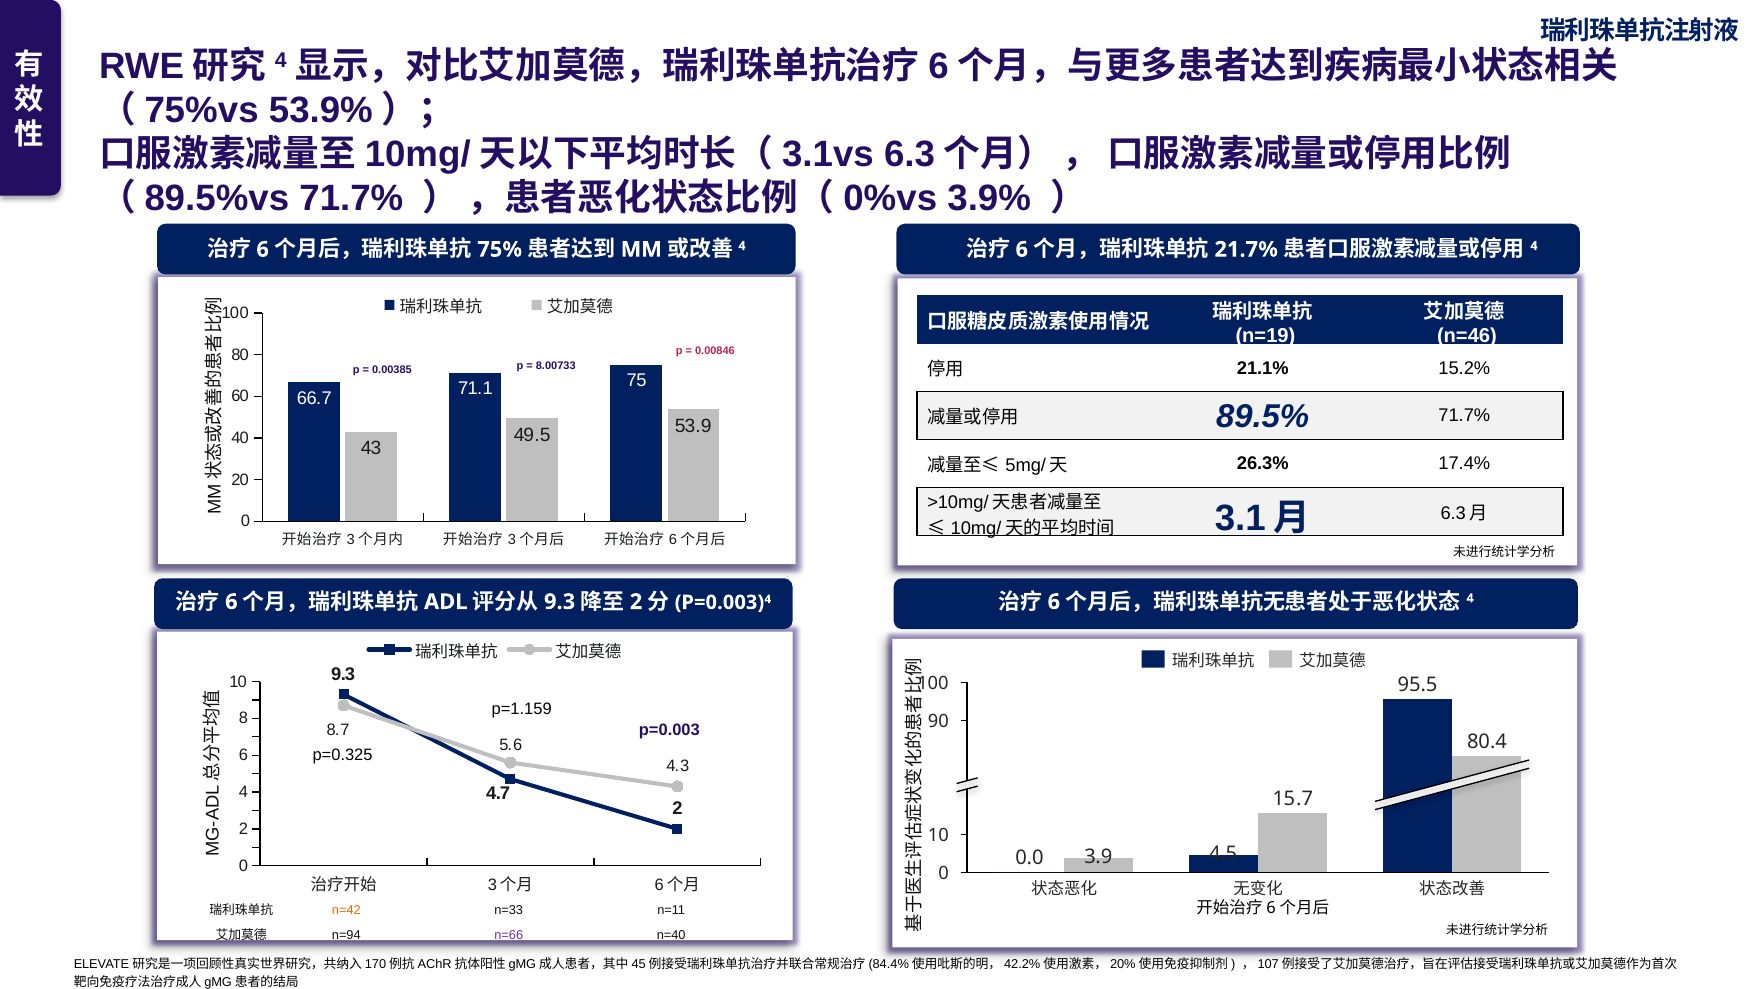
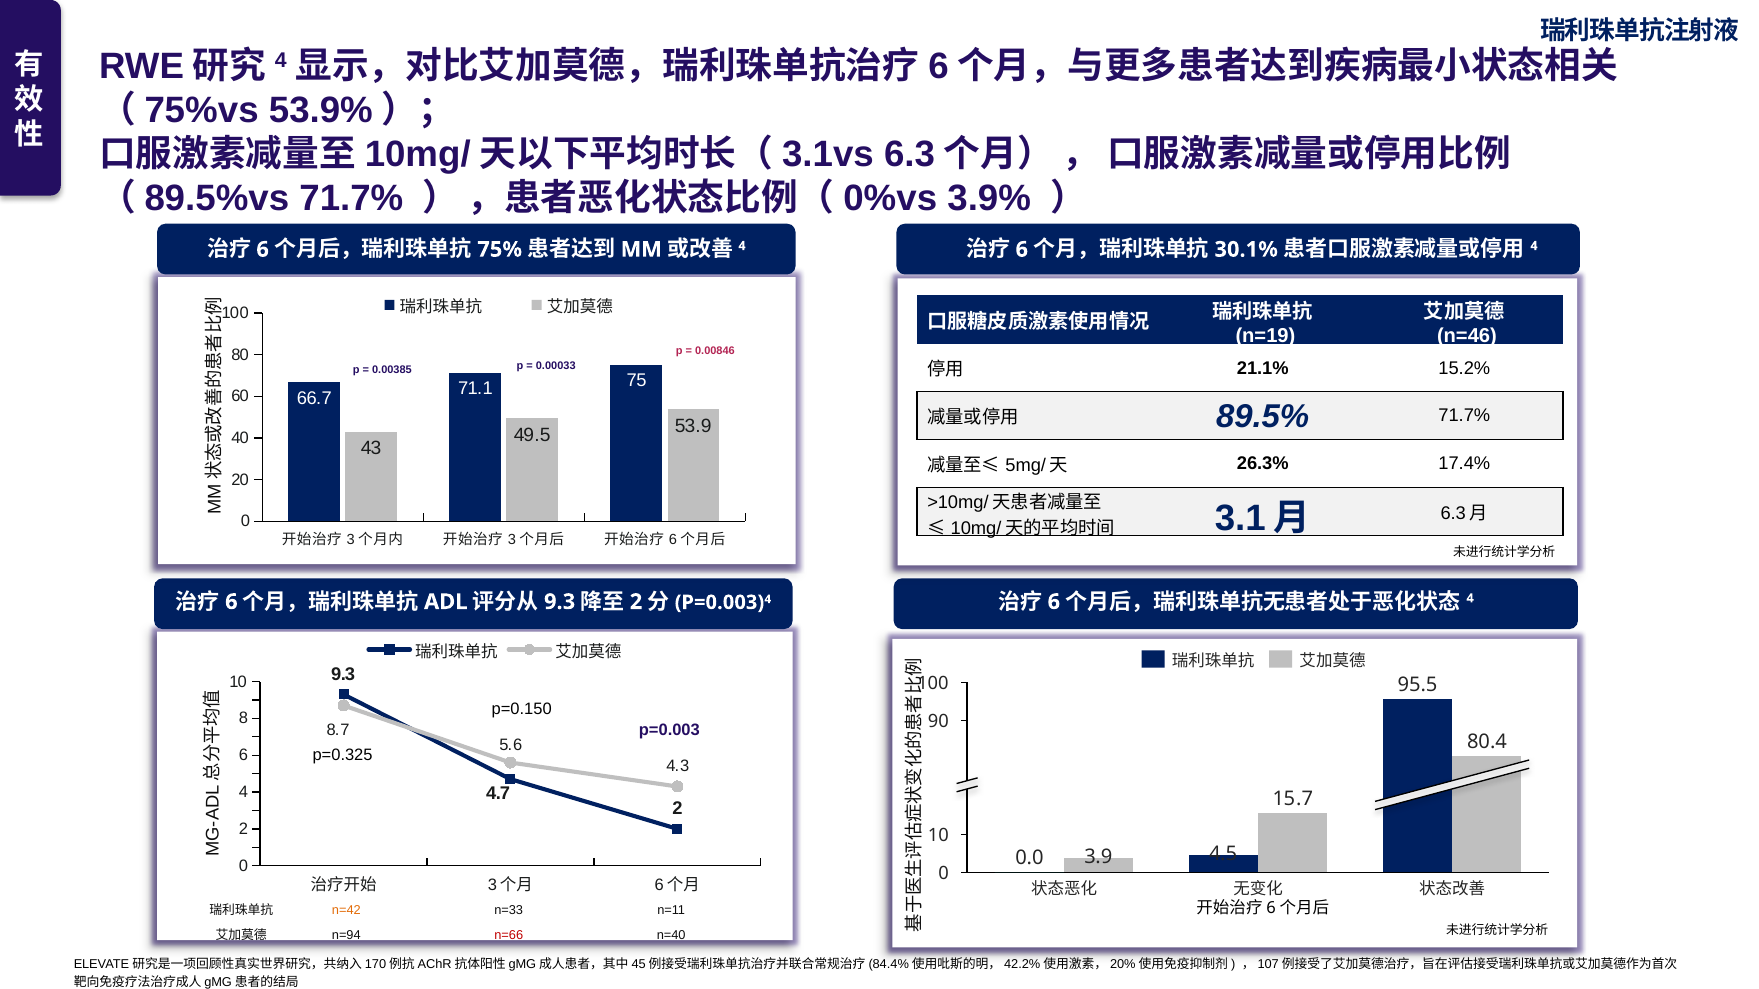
21.7%: 21.7% -> 30.1%
8.00733: 8.00733 -> 0.00033
p=1.159: p=1.159 -> p=0.150
n=66 colour: purple -> red
